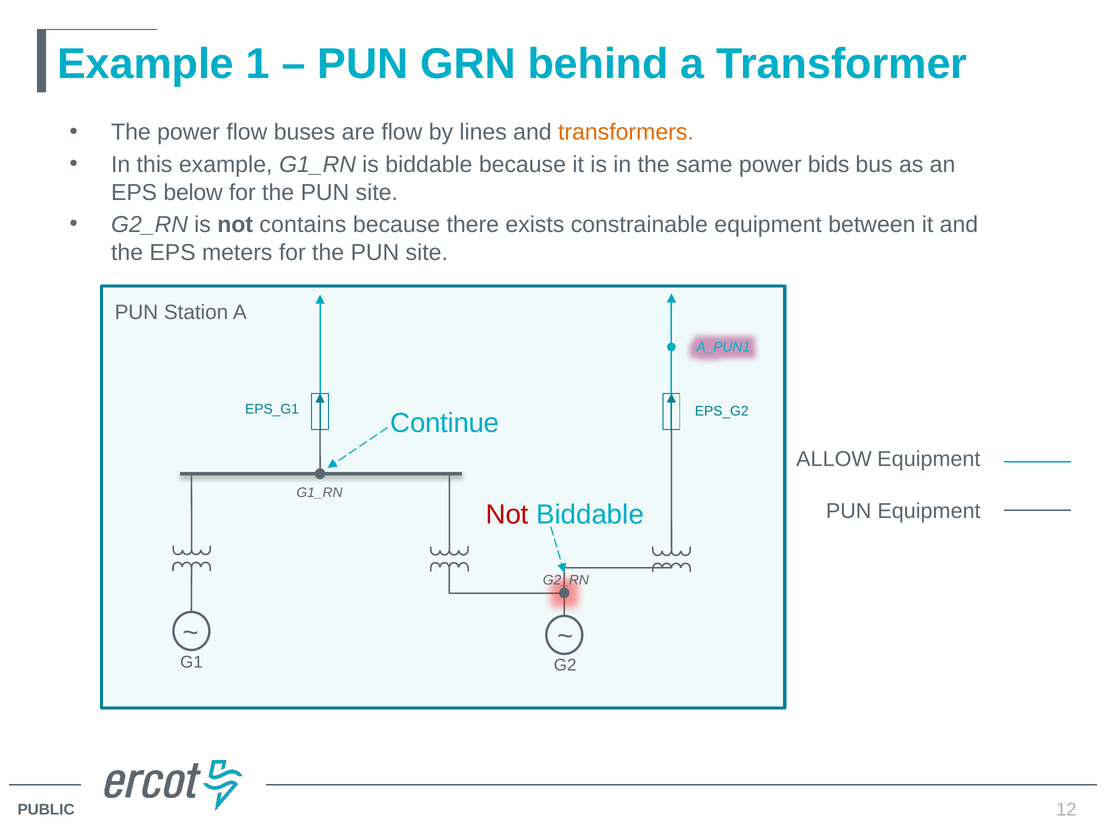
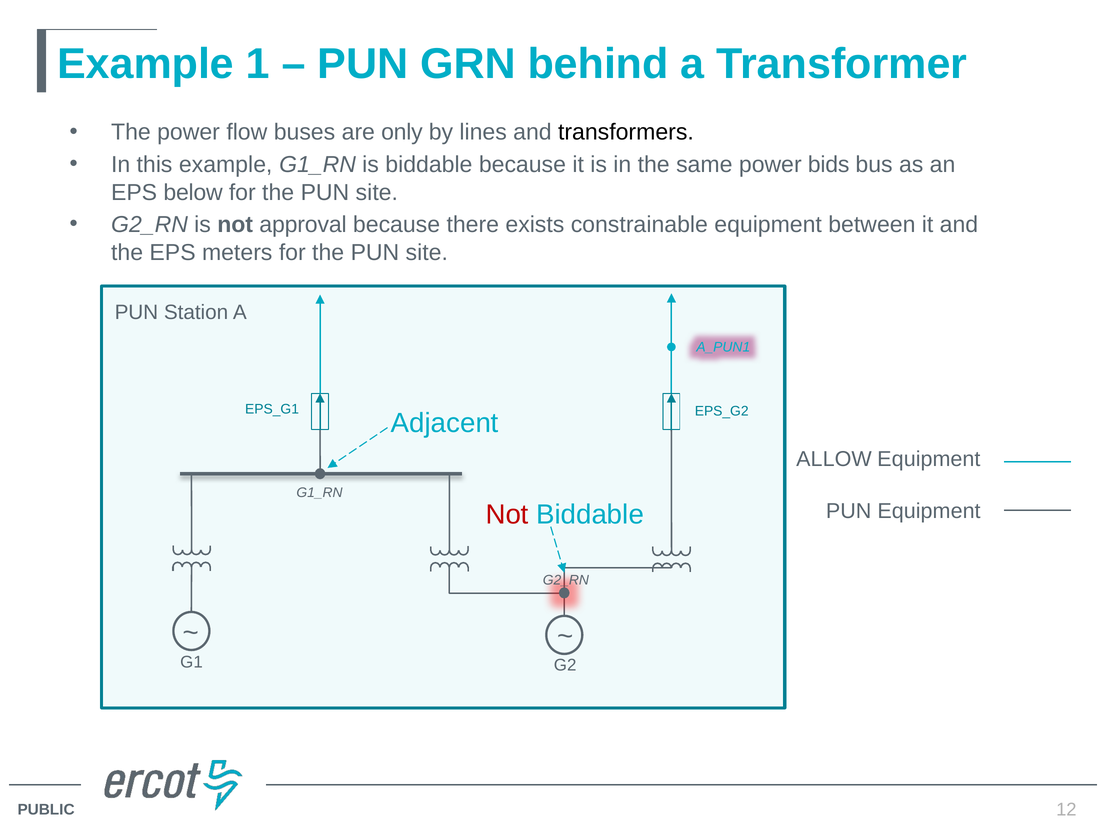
are flow: flow -> only
transformers colour: orange -> black
contains: contains -> approval
Continue: Continue -> Adjacent
